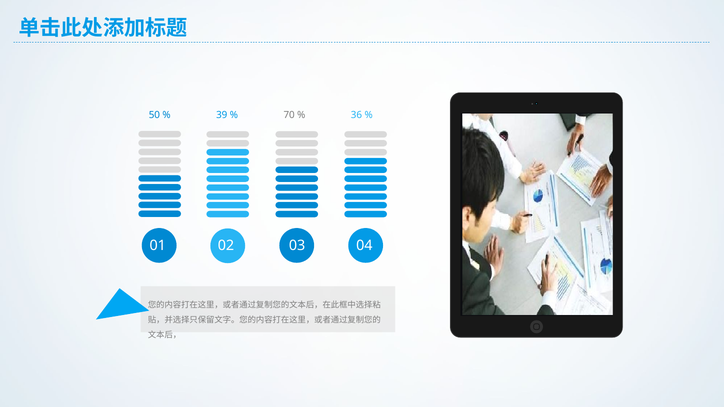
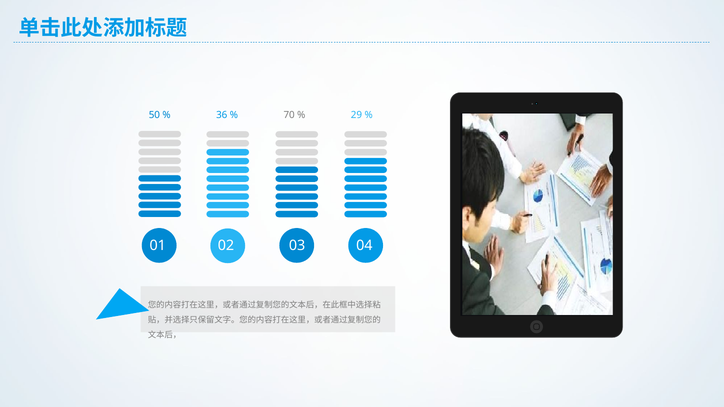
39: 39 -> 36
36: 36 -> 29
